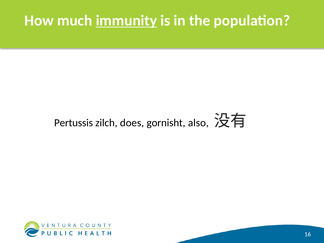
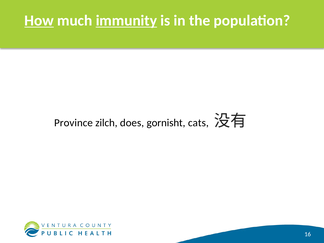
How underline: none -> present
Pertussis: Pertussis -> Province
also: also -> cats
